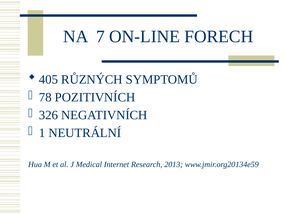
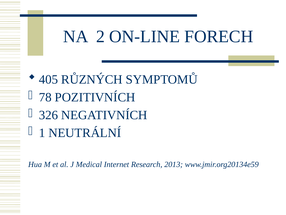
7: 7 -> 2
